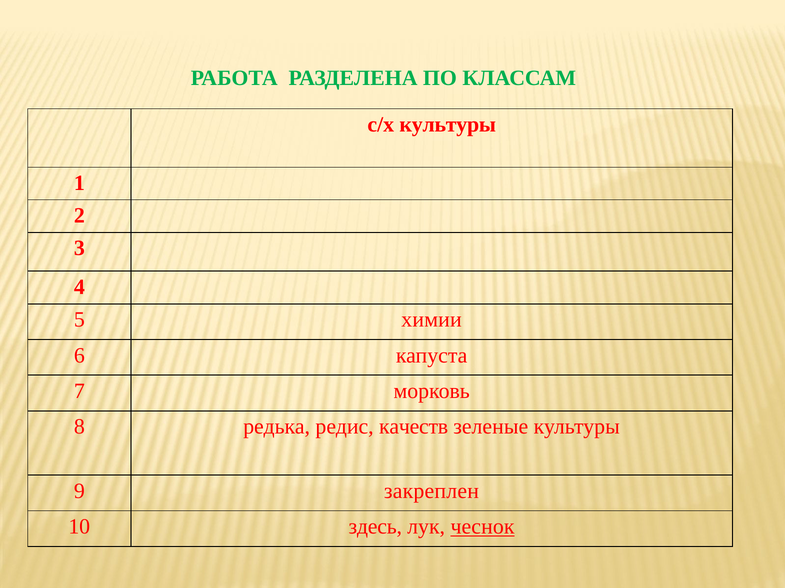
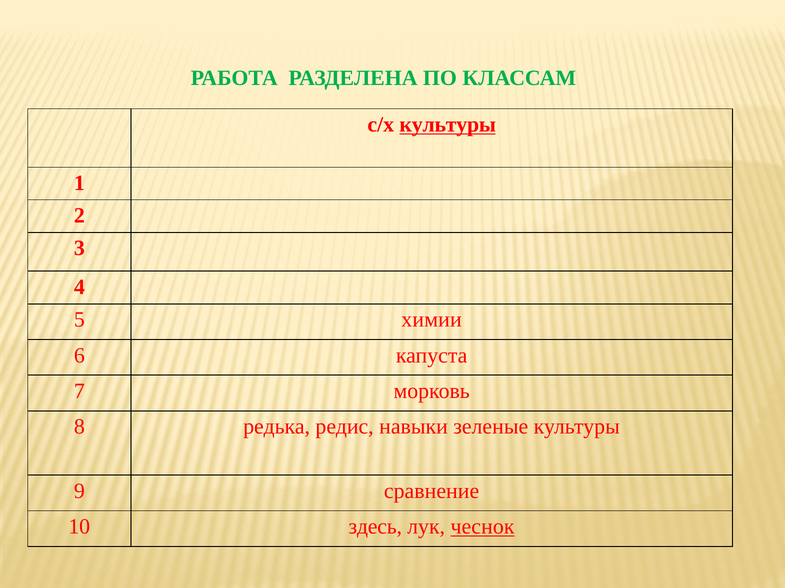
культуры at (448, 125) underline: none -> present
качеств: качеств -> навыки
закреплен: закреплен -> сравнение
